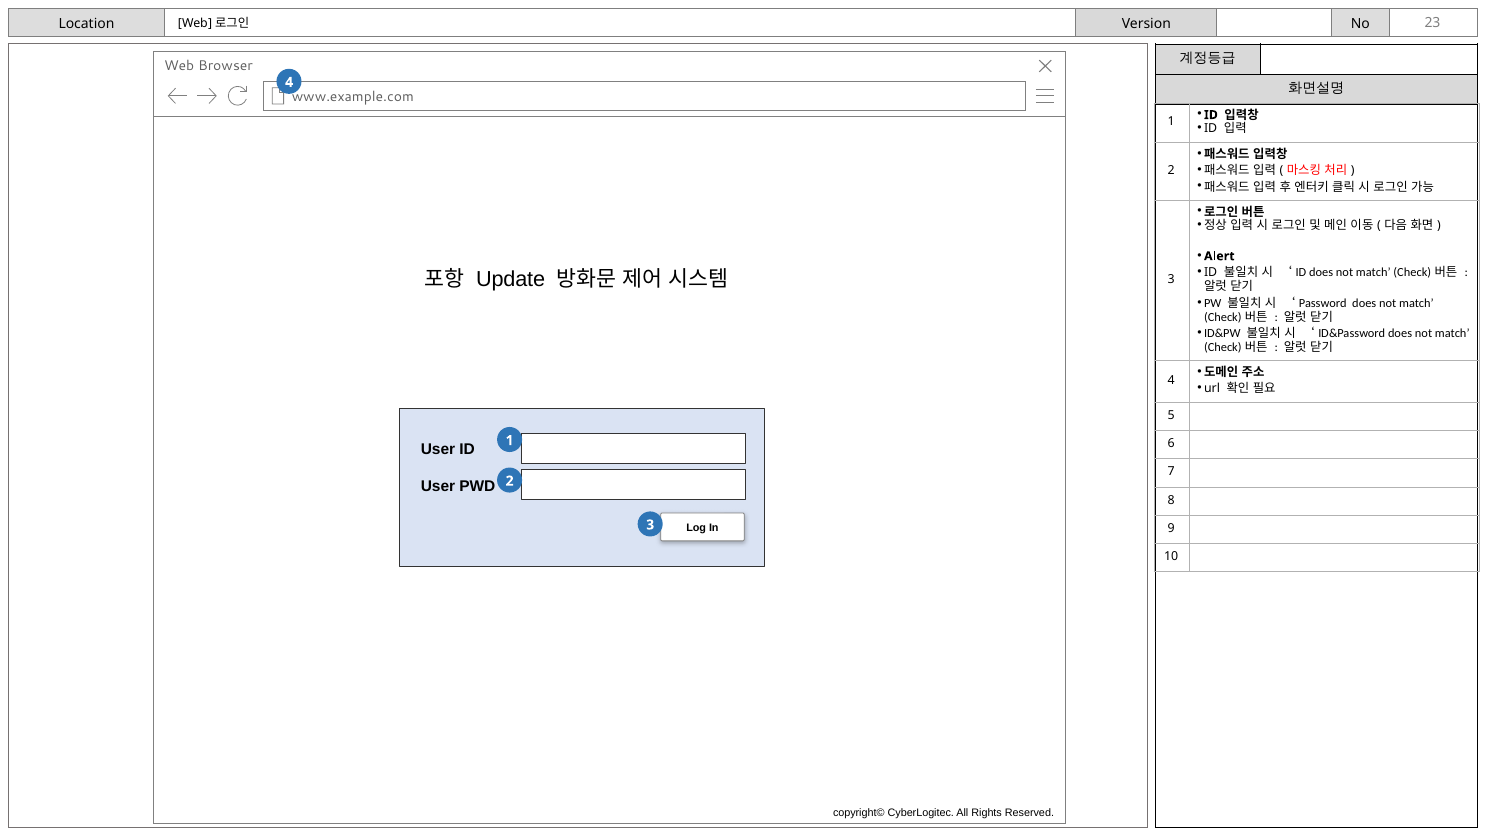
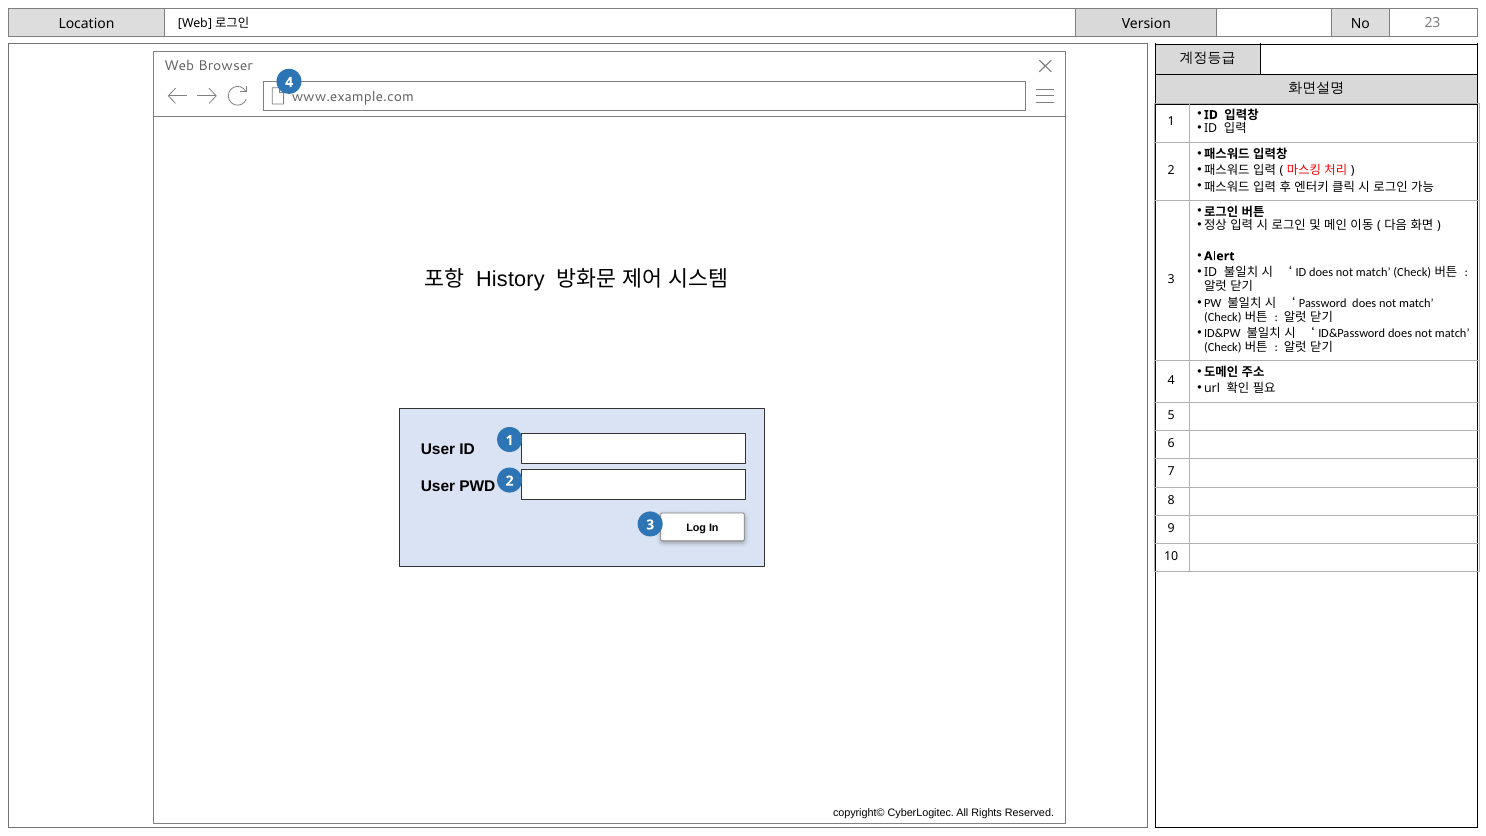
Update: Update -> History
